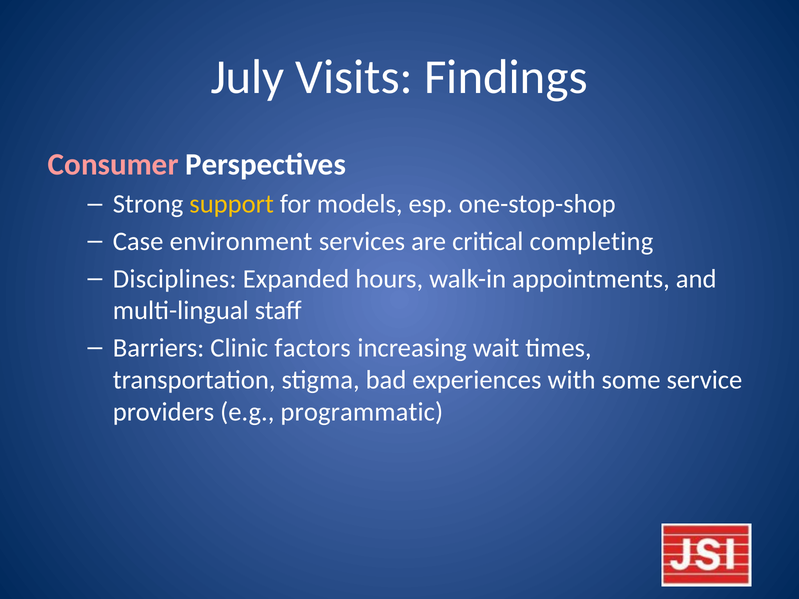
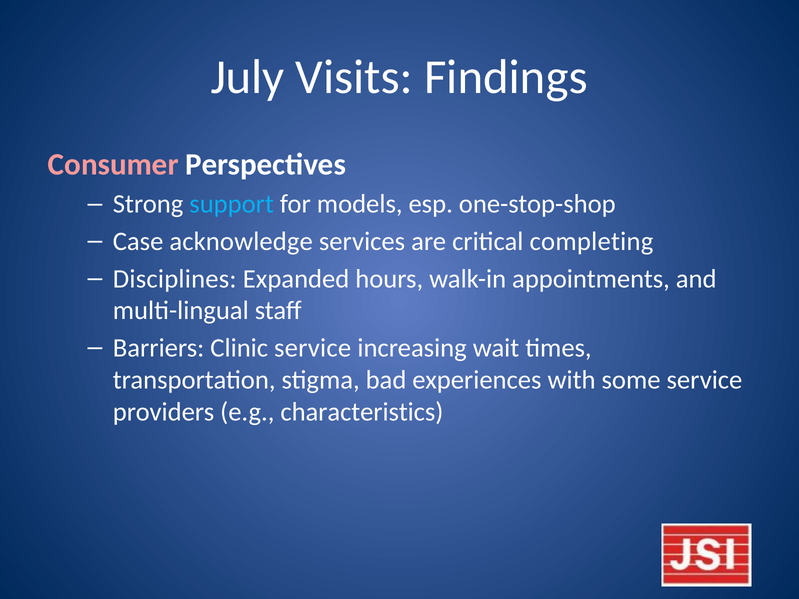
support colour: yellow -> light blue
environment: environment -> acknowledge
Clinic factors: factors -> service
programmatic: programmatic -> characteristics
